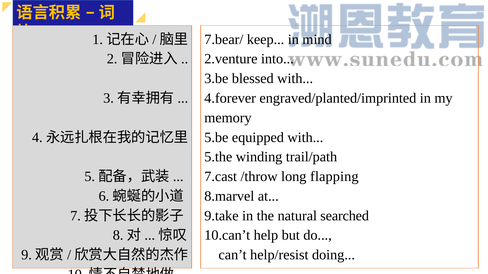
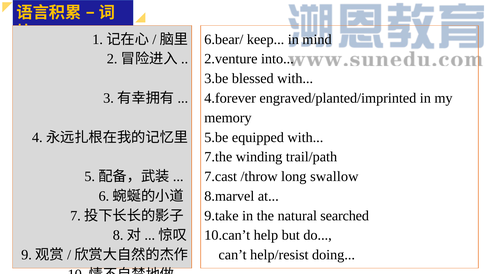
7.bear/: 7.bear/ -> 6.bear/
5.the: 5.the -> 7.the
flapping: flapping -> swallow
